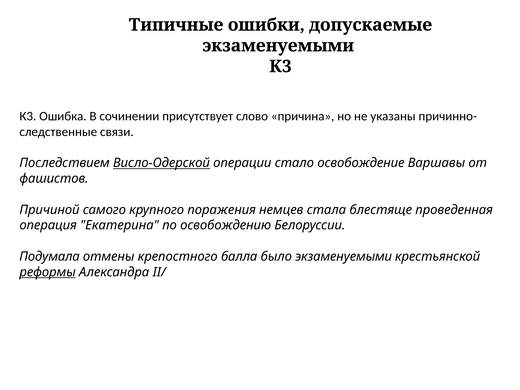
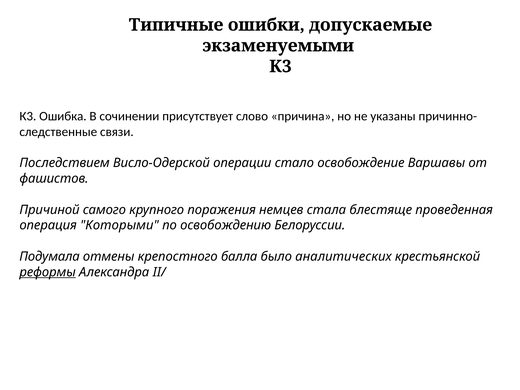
Висло-Одерской underline: present -> none
Екатерина: Екатерина -> Которыми
было экзаменуемыми: экзаменуемыми -> аналитических
